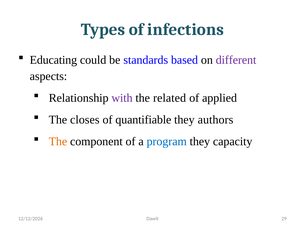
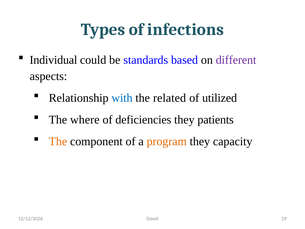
Educating: Educating -> Individual
with colour: purple -> blue
applied: applied -> utilized
closes: closes -> where
quantifiable: quantifiable -> deficiencies
authors: authors -> patients
program colour: blue -> orange
